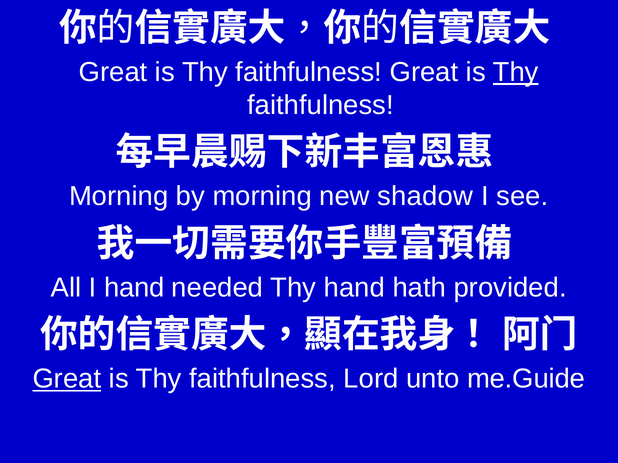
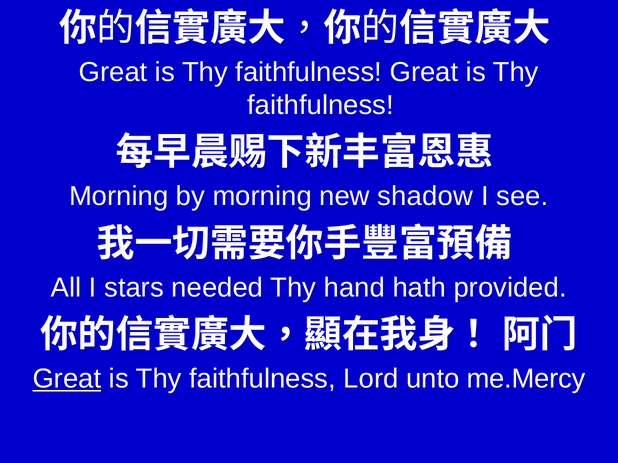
Thy at (516, 72) underline: present -> none
I hand: hand -> stars
me.Guide: me.Guide -> me.Mercy
